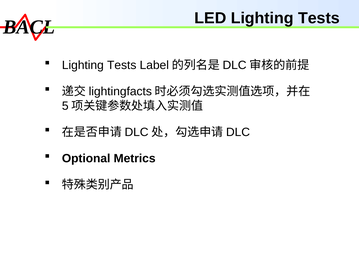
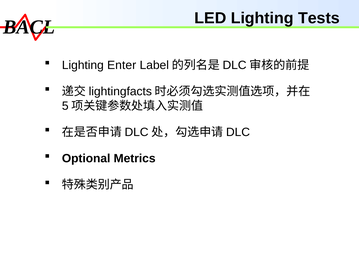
Tests at (122, 65): Tests -> Enter
